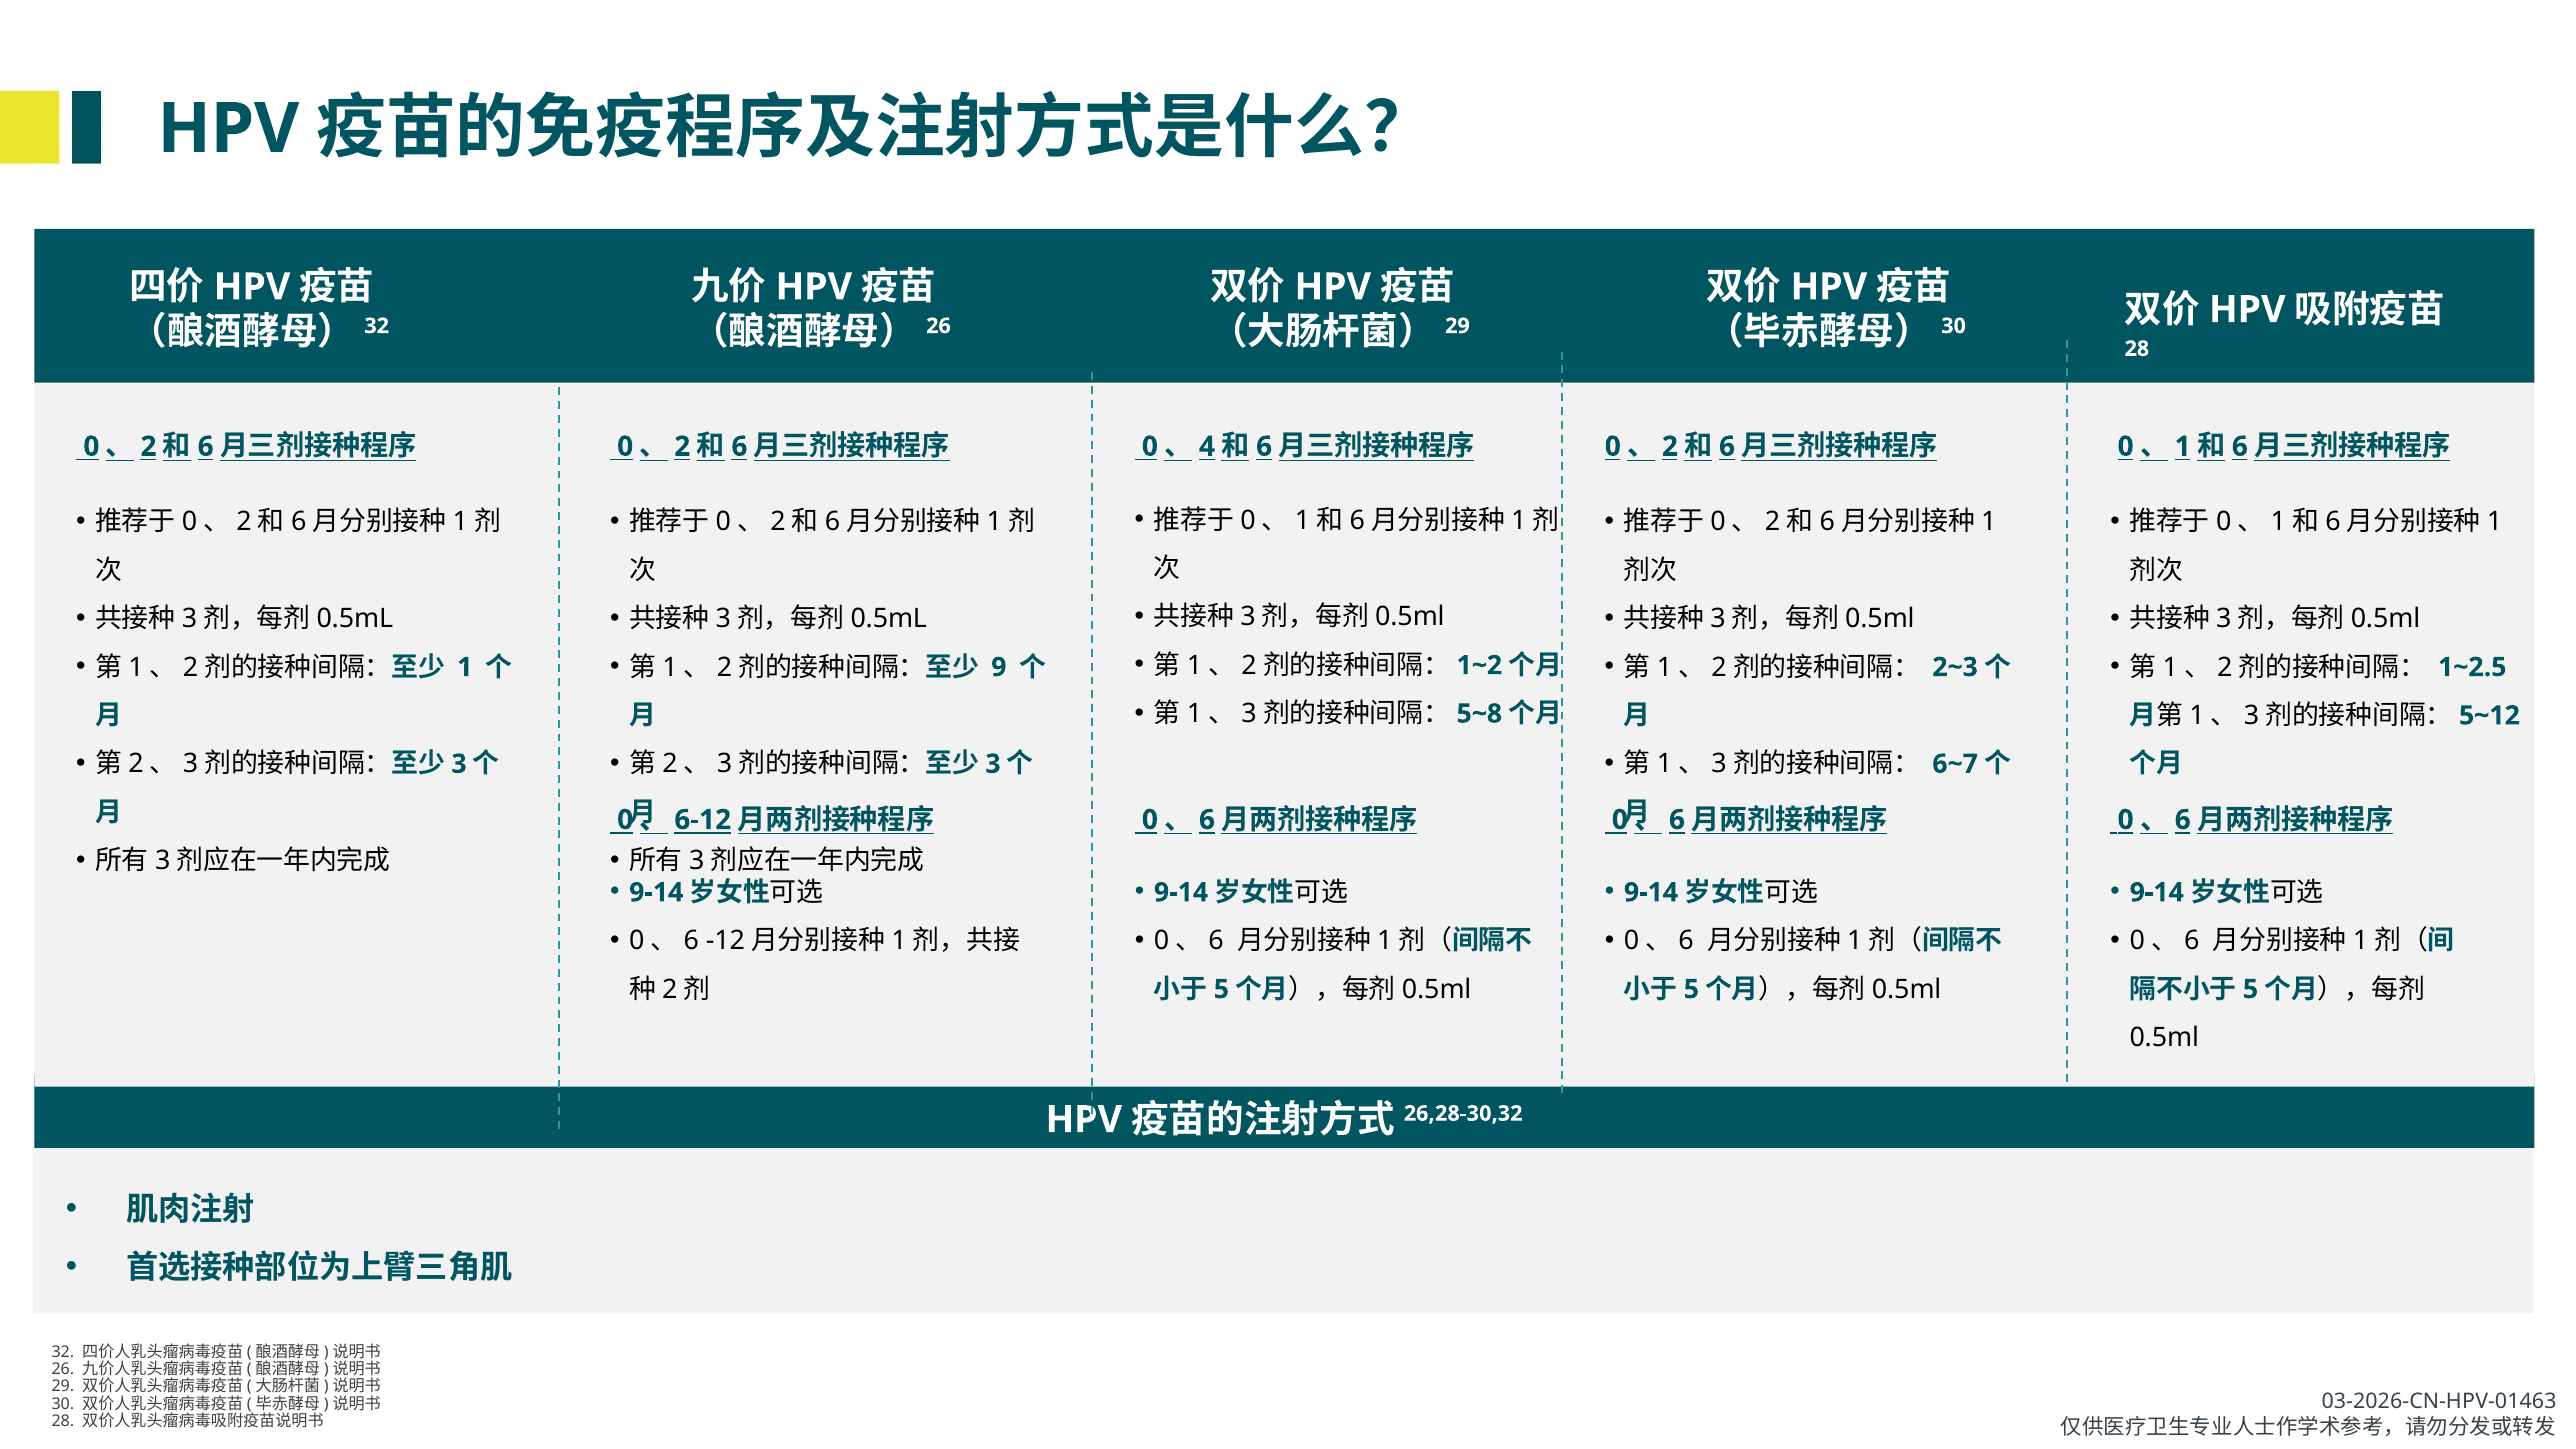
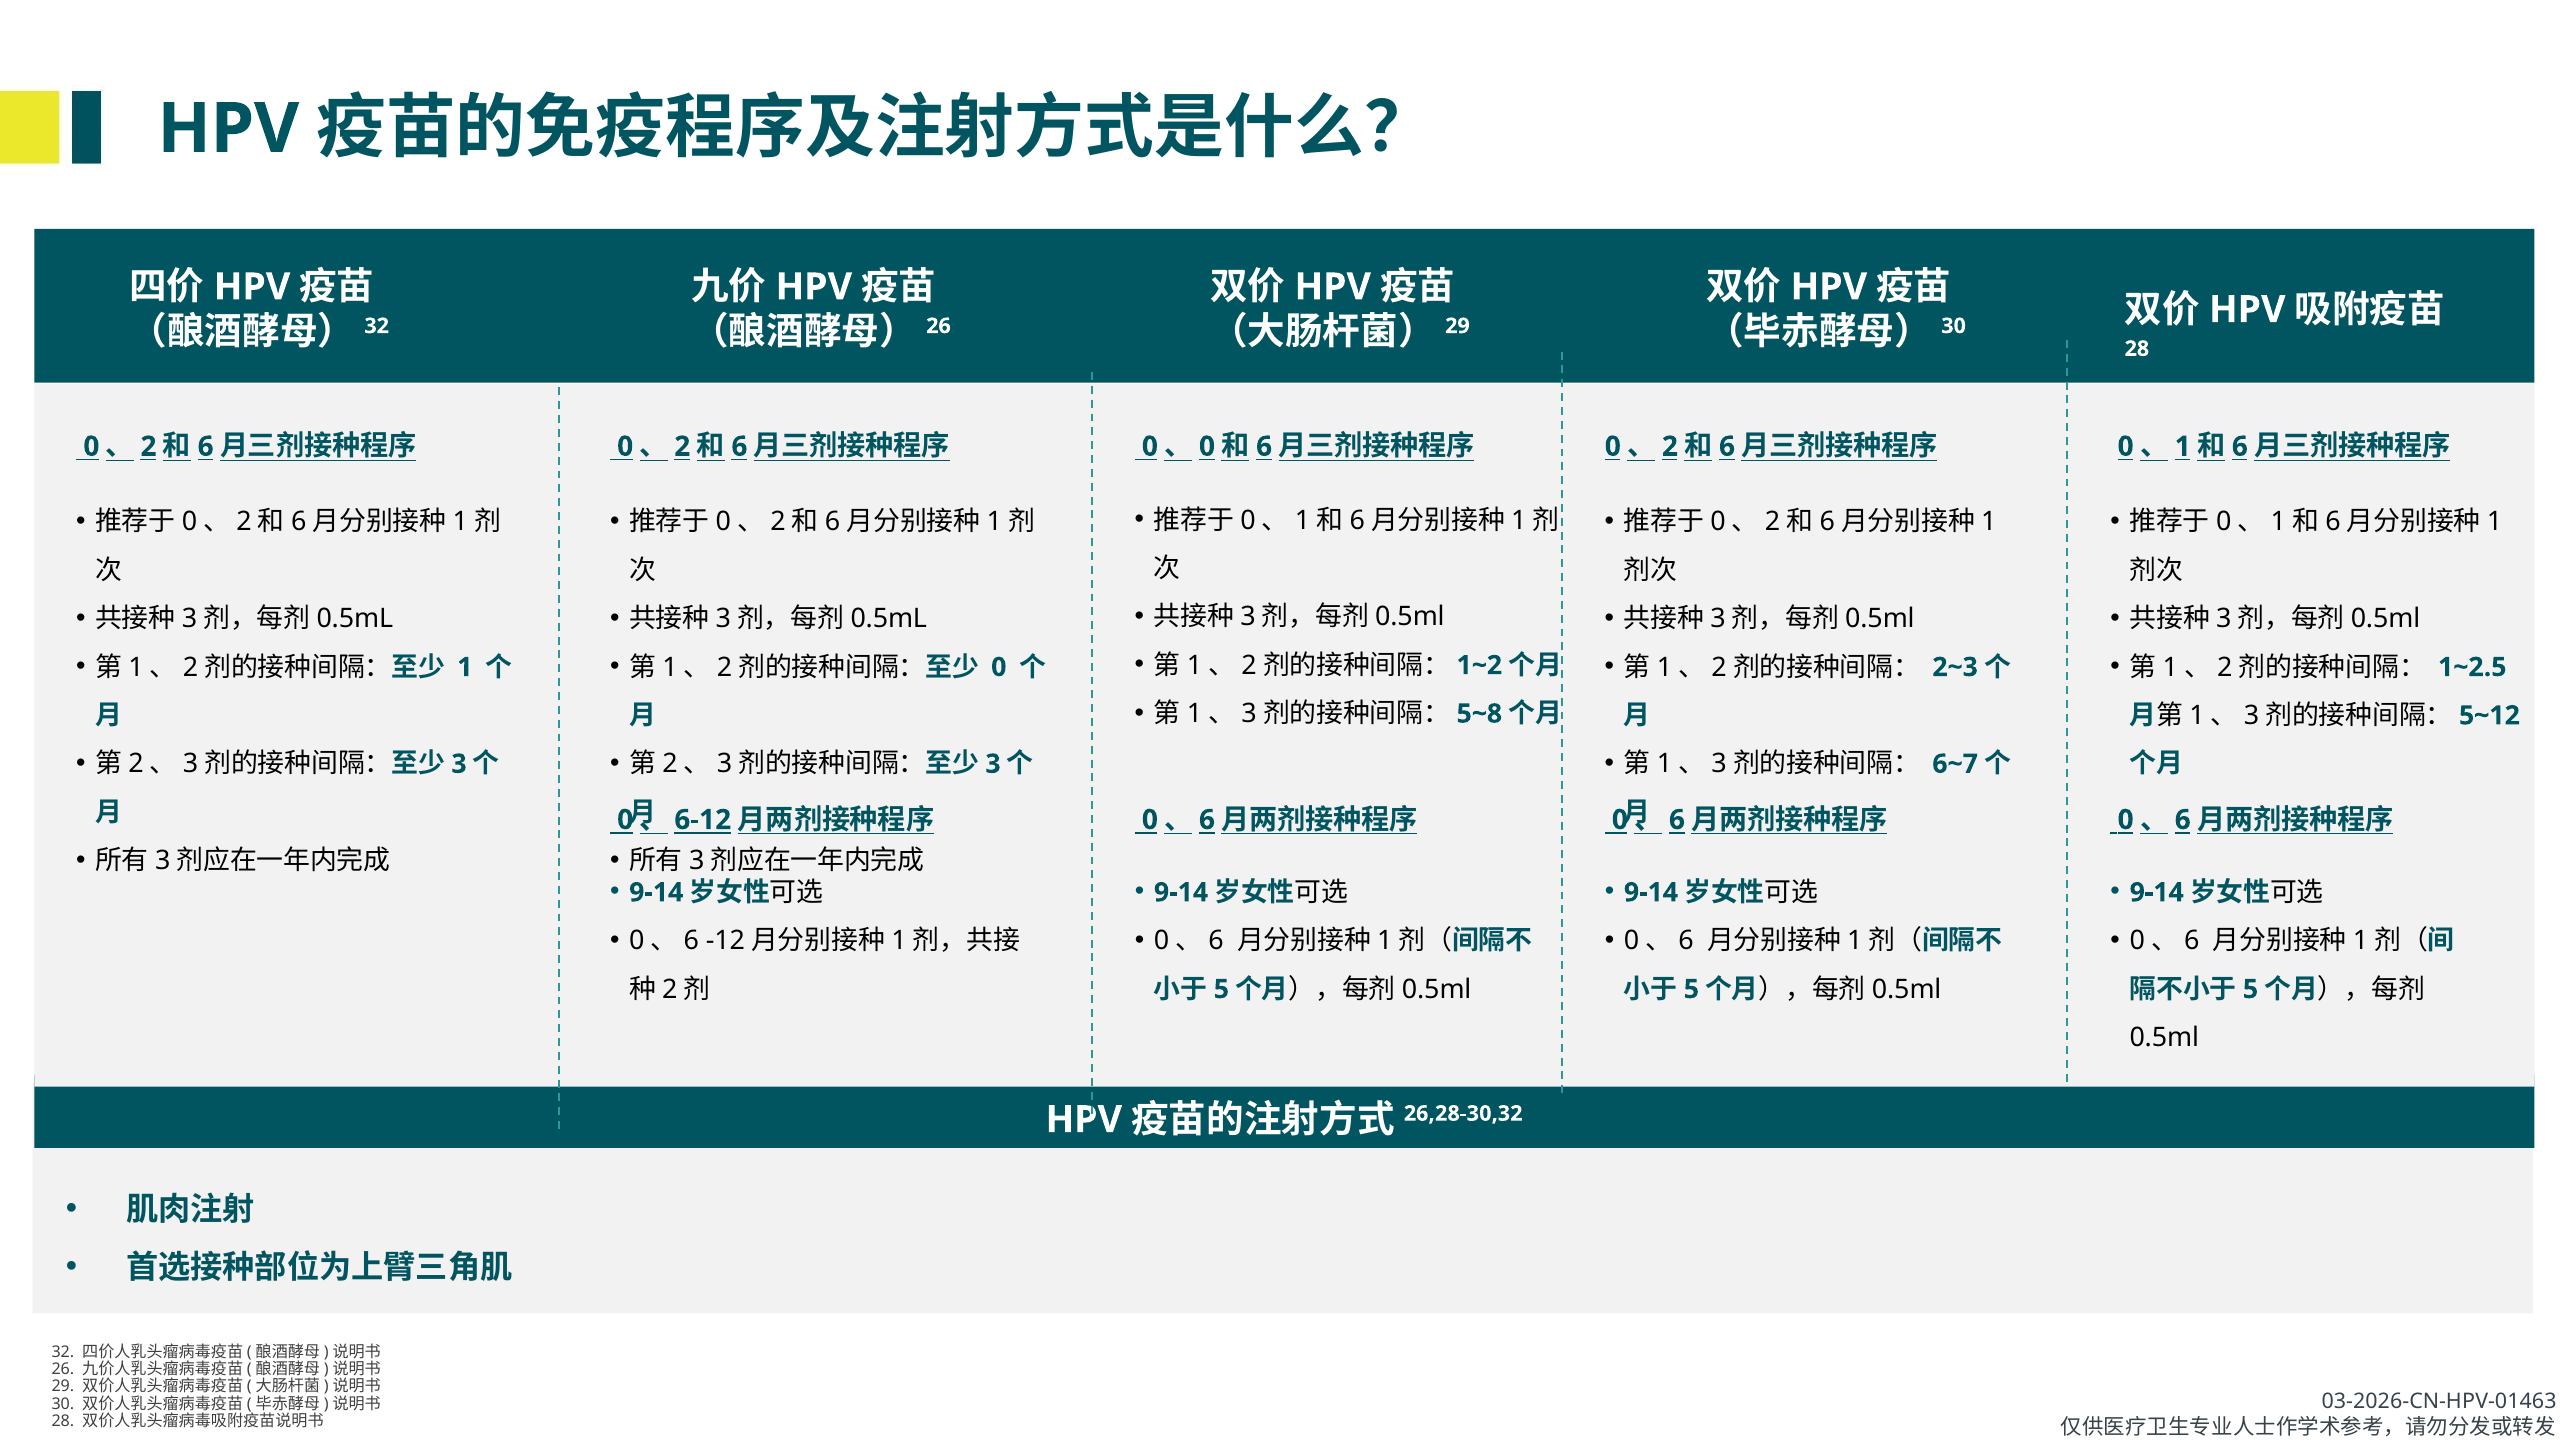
4 at (1207, 446): 4 -> 0
9 at (999, 667): 9 -> 0
